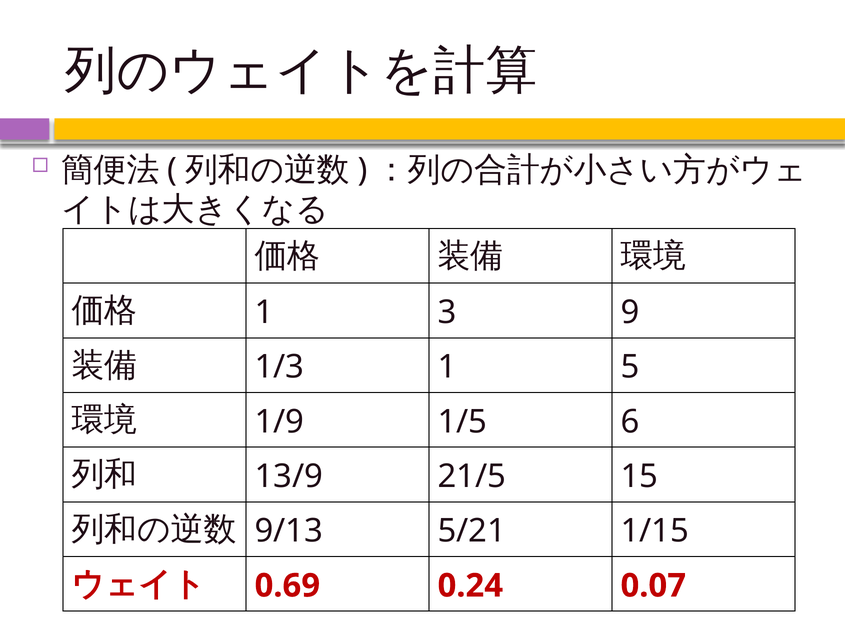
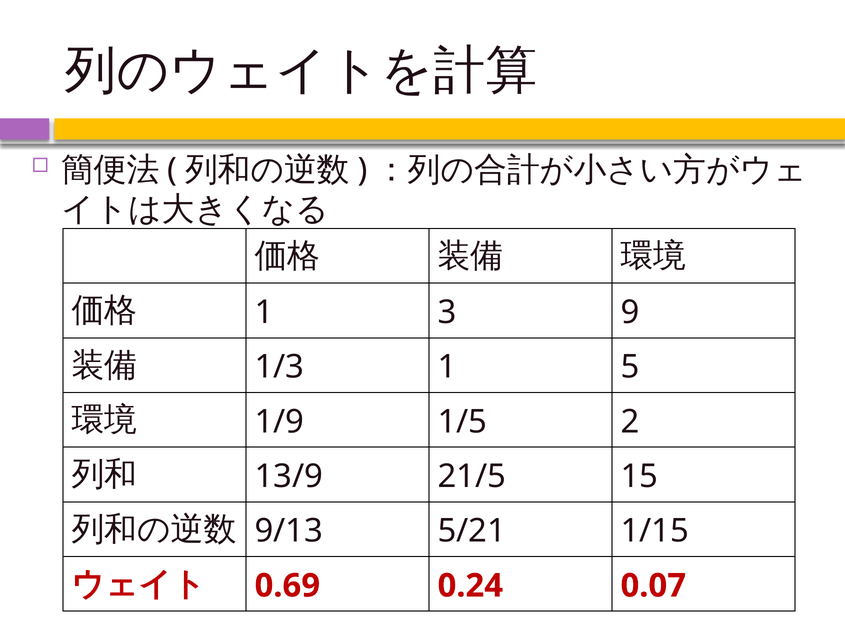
6: 6 -> 2
